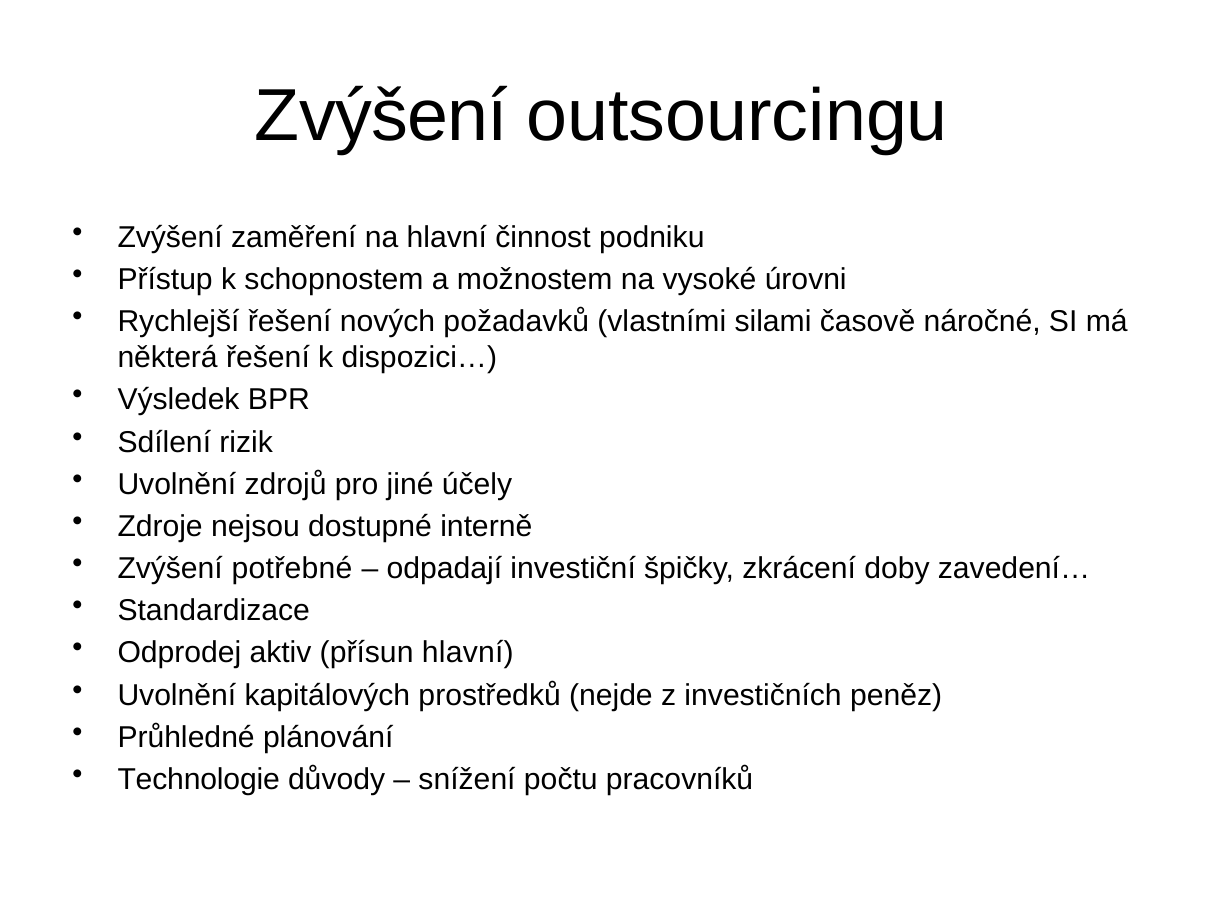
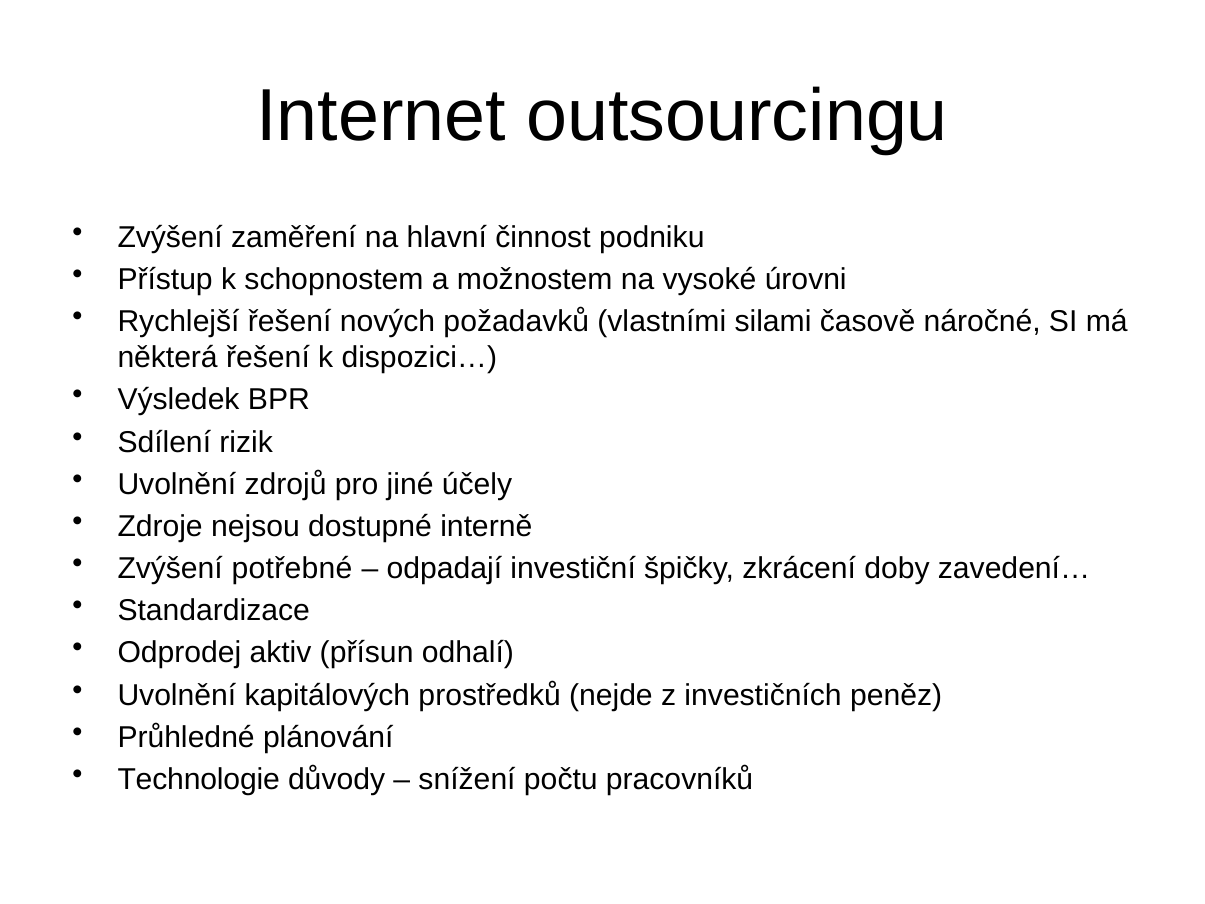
Zvýšení at (382, 117): Zvýšení -> Internet
přísun hlavní: hlavní -> odhalí
